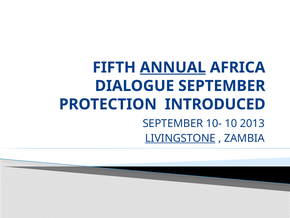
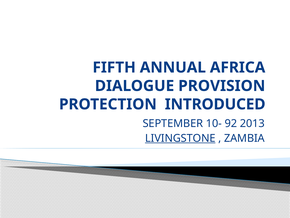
ANNUAL underline: present -> none
DIALOGUE SEPTEMBER: SEPTEMBER -> PROVISION
10: 10 -> 92
